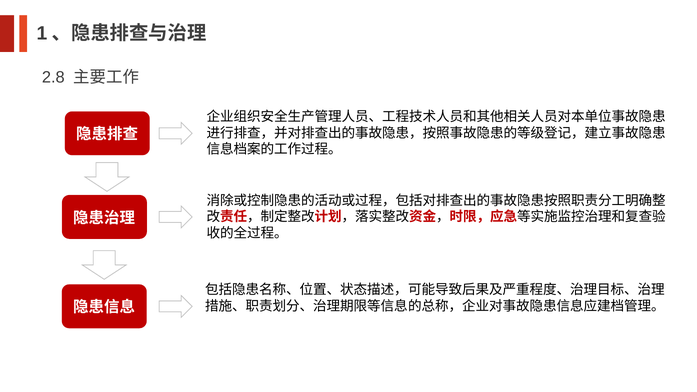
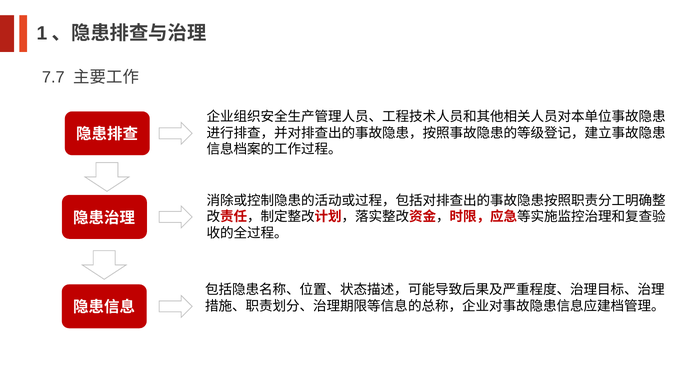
2.8: 2.8 -> 7.7
